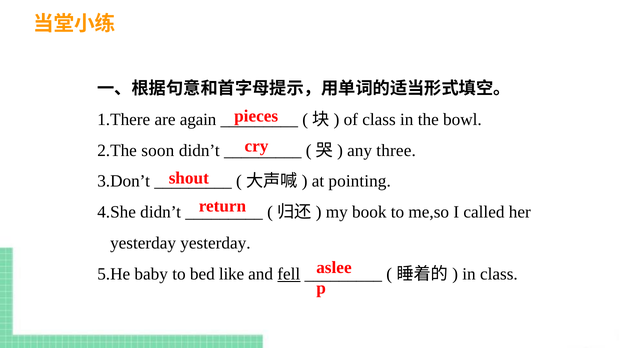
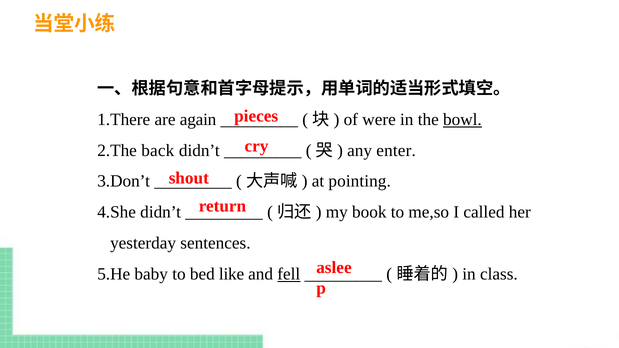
of class: class -> were
bowl underline: none -> present
soon: soon -> back
three: three -> enter
yesterday yesterday: yesterday -> sentences
